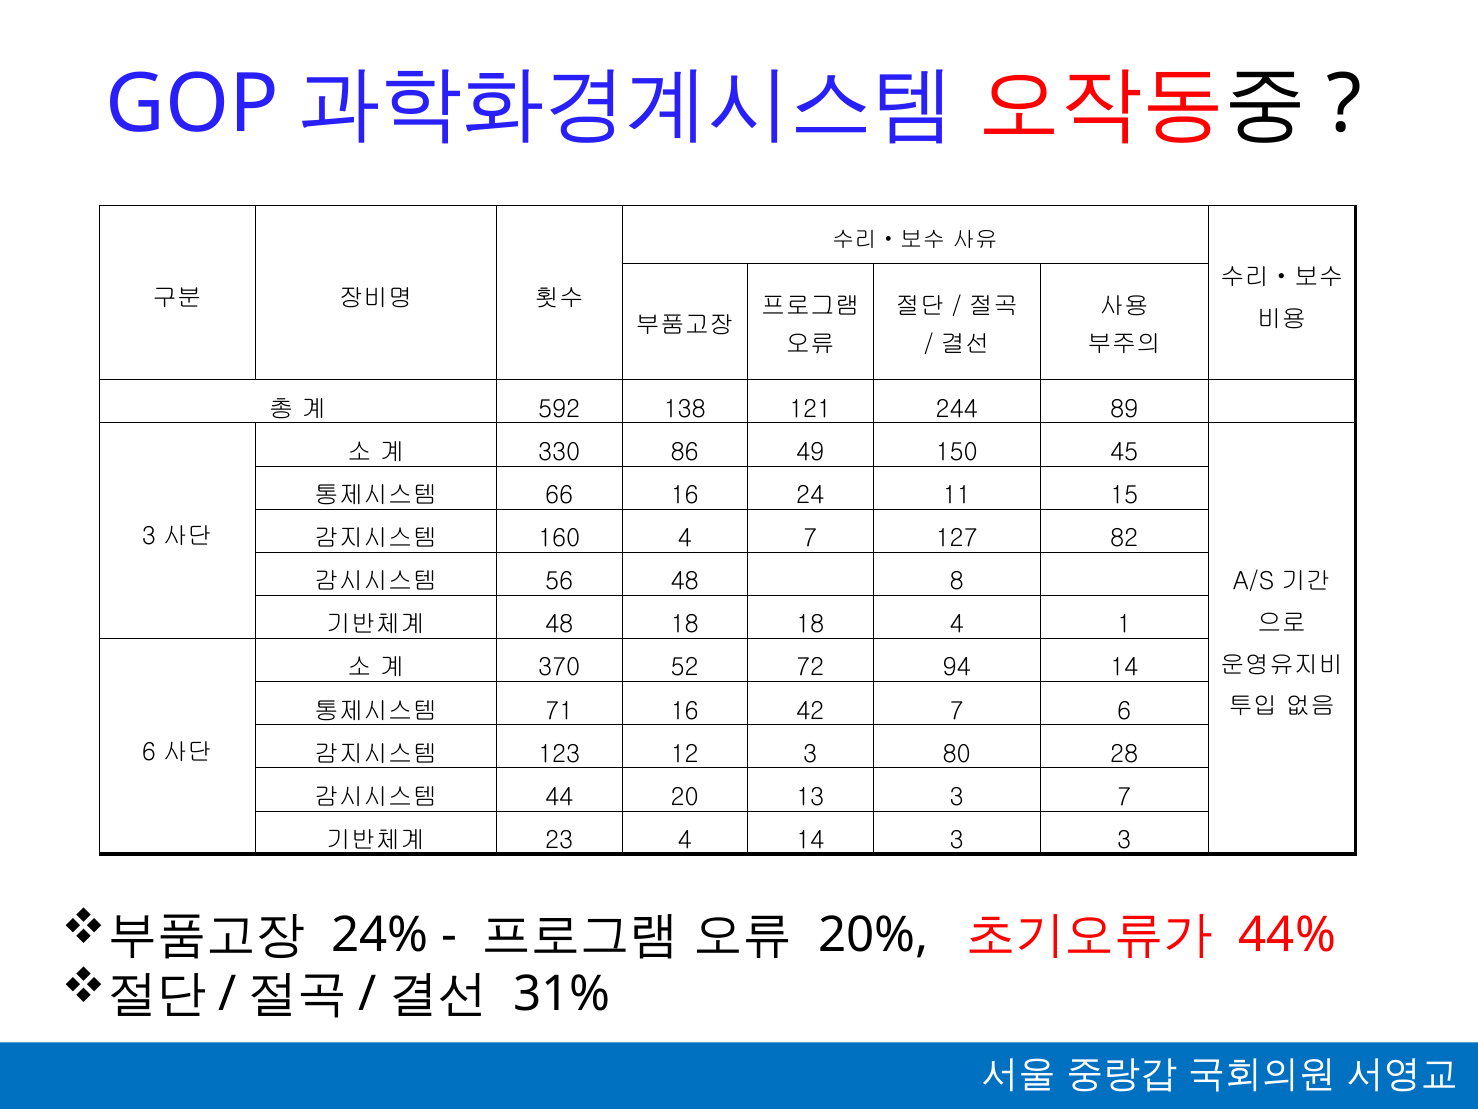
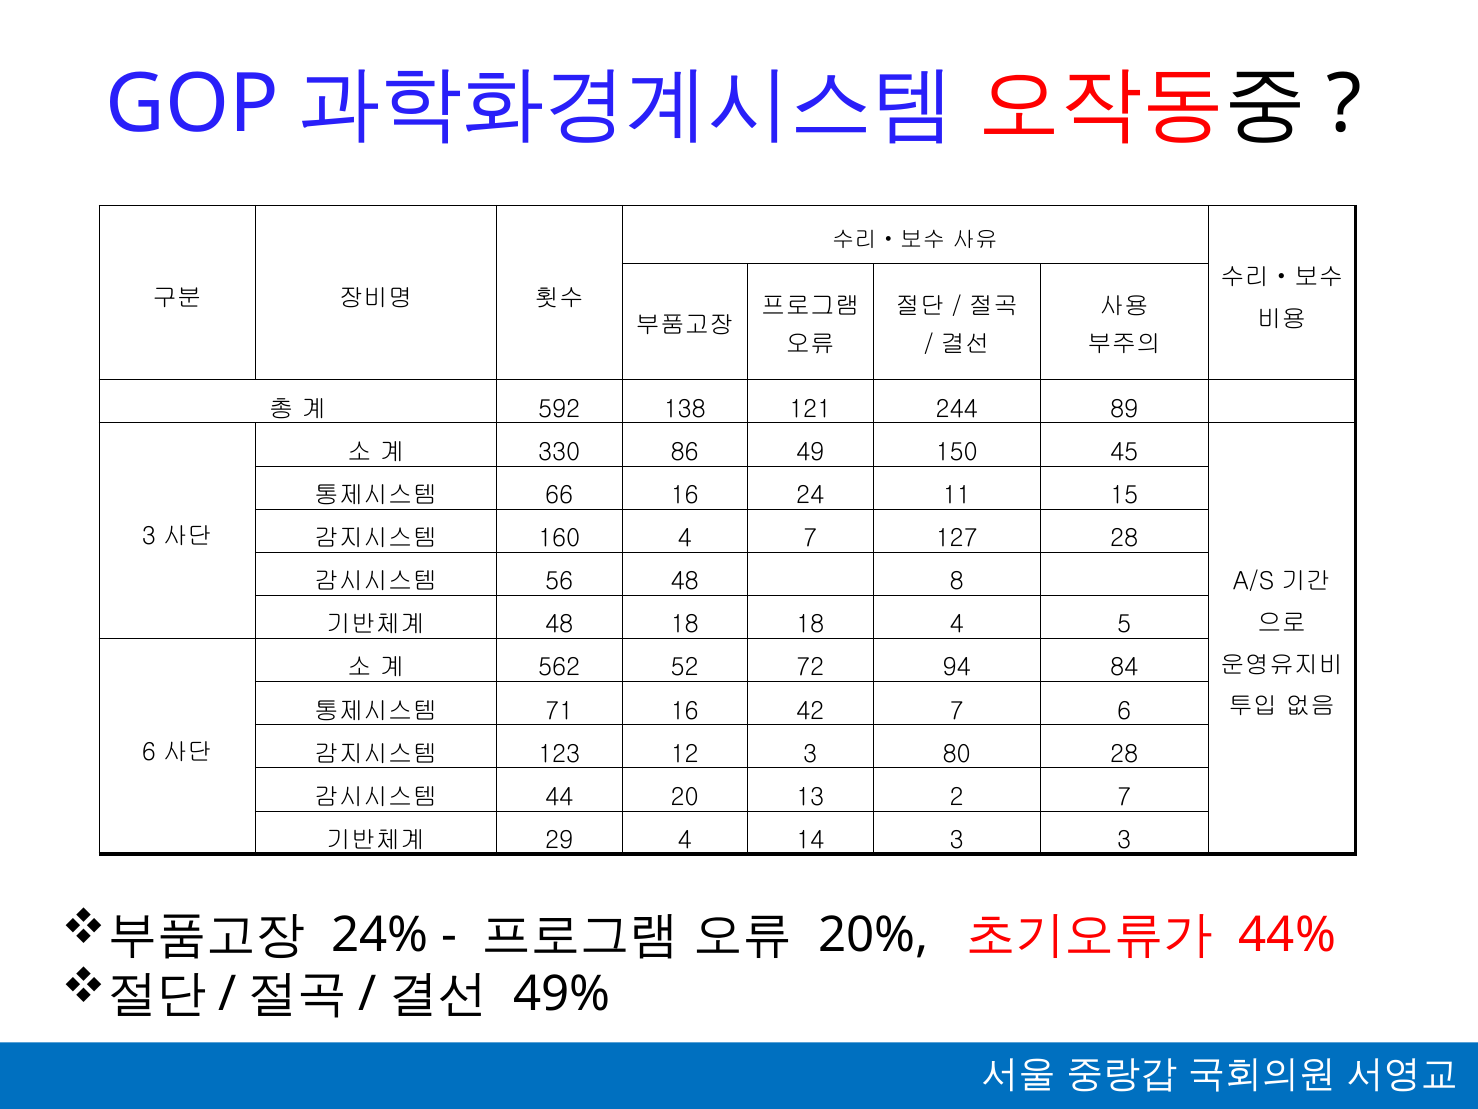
127 82: 82 -> 28
1: 1 -> 5
370: 370 -> 562
94 14: 14 -> 84
13 3: 3 -> 2
23: 23 -> 29
31%: 31% -> 49%
